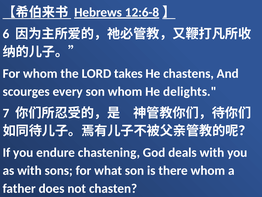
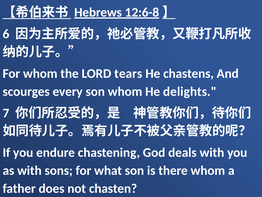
takes: takes -> tears
